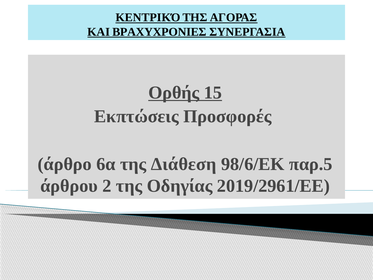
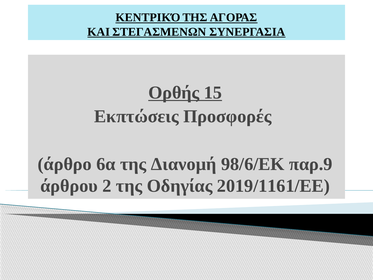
ΒΡΑΧΥΧΡΟΝΙΕΣ: ΒΡΑΧΥΧΡΟΝΙΕΣ -> ΣΤΕΓΑΣΜΕΝΩΝ
Διάθεση: Διάθεση -> Διανομή
παρ.5: παρ.5 -> παρ.9
2019/2961/ΕΕ: 2019/2961/ΕΕ -> 2019/1161/ΕΕ
